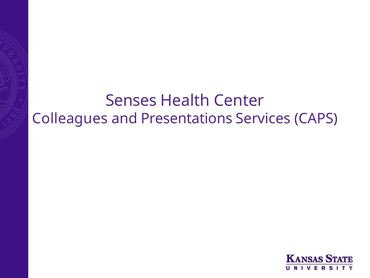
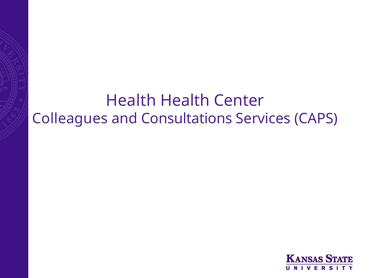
Senses at (131, 100): Senses -> Health
Presentations: Presentations -> Consultations
